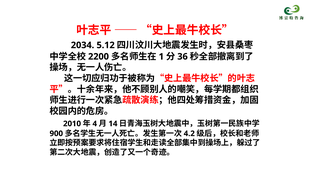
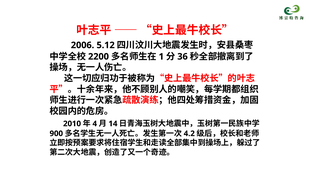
2034: 2034 -> 2006
